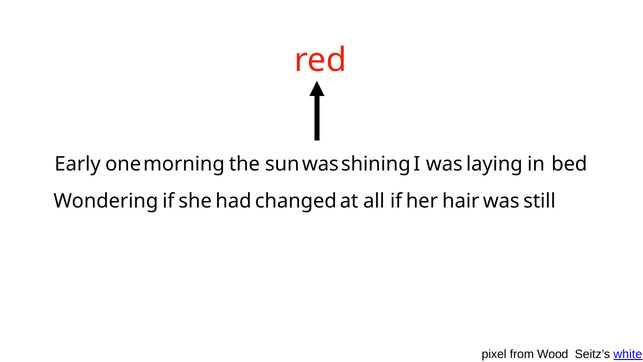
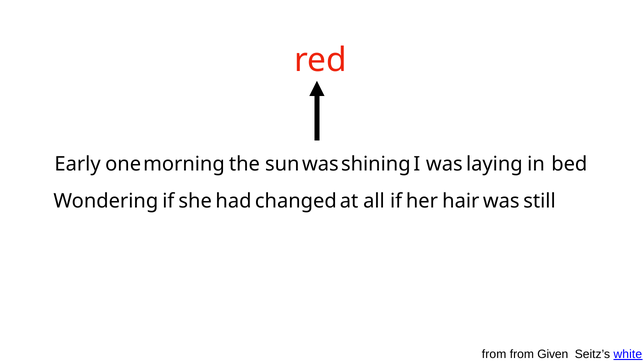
pixel at (494, 354): pixel -> from
Wood: Wood -> Given
